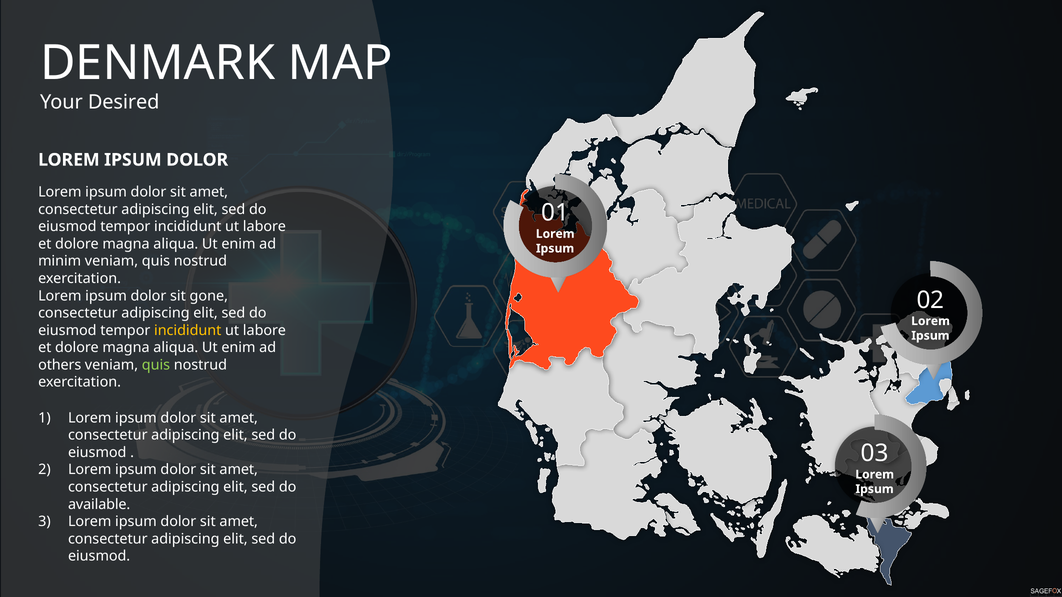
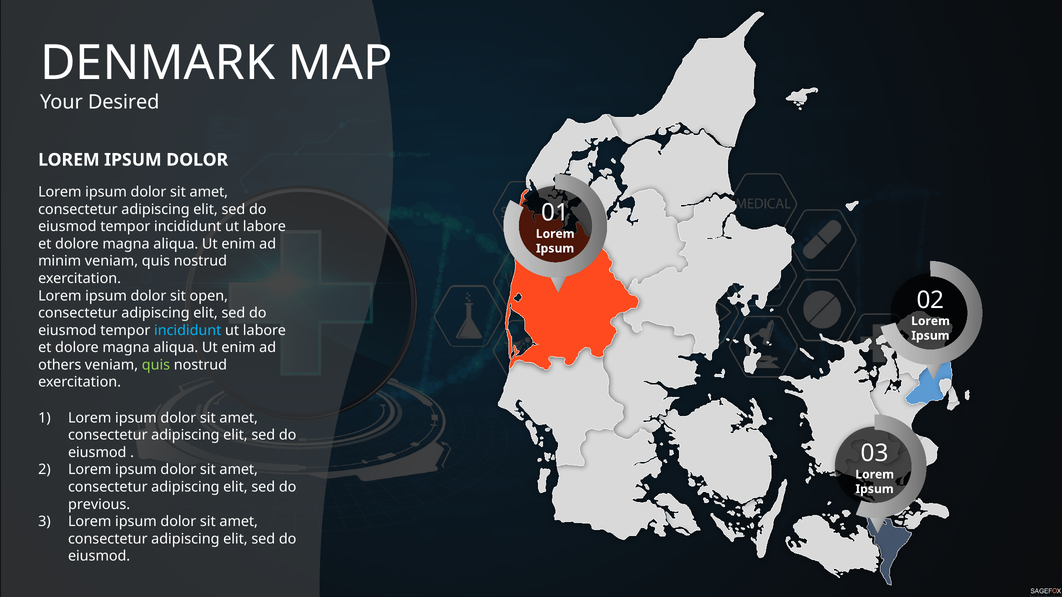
gone: gone -> open
incididunt at (188, 330) colour: yellow -> light blue
available: available -> previous
